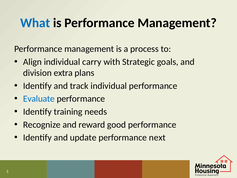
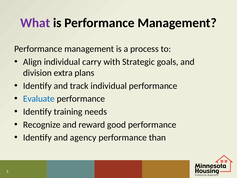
What colour: blue -> purple
update: update -> agency
next: next -> than
